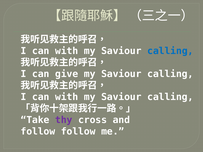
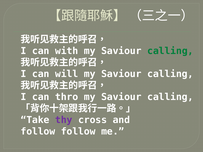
calling at (170, 51) colour: blue -> green
give: give -> will
with at (67, 97): with -> thro
